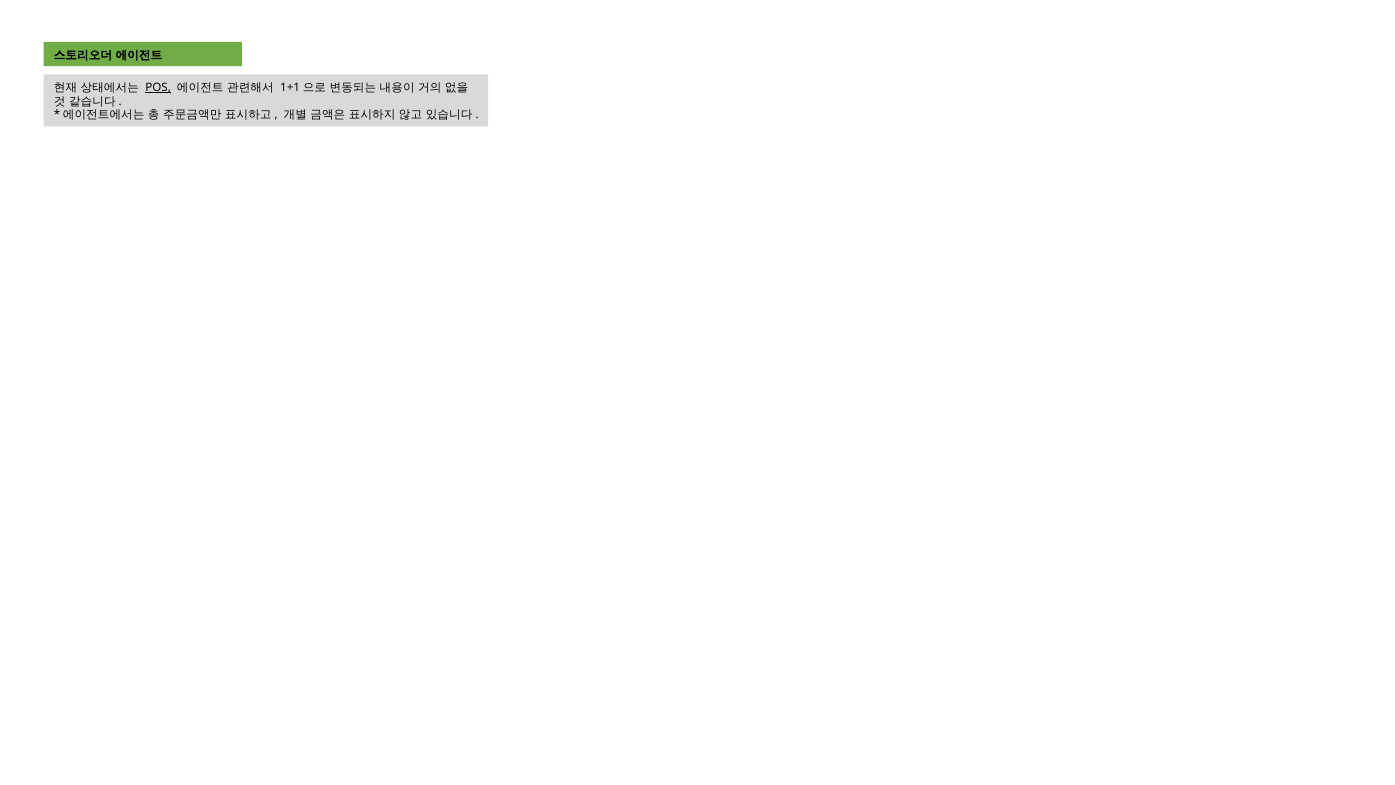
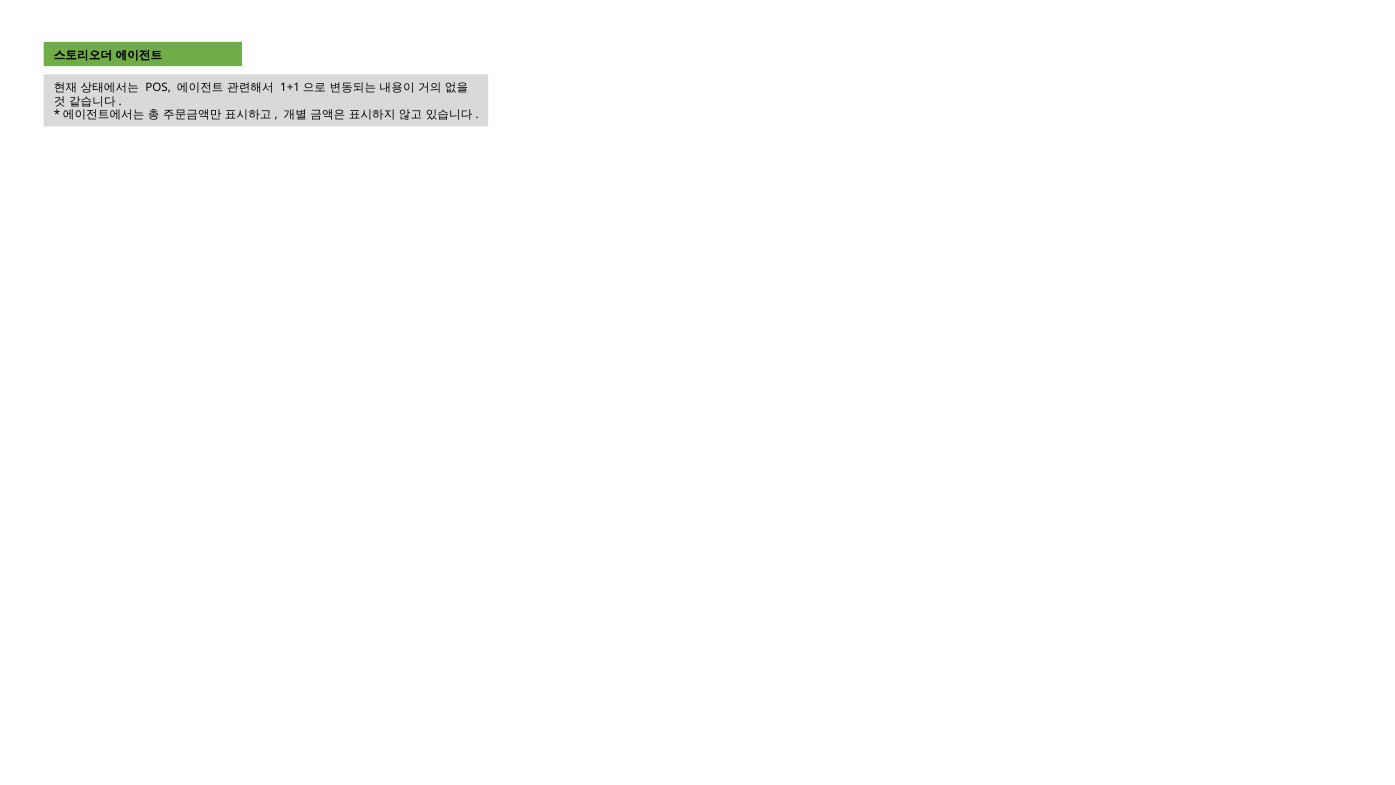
POS underline: present -> none
